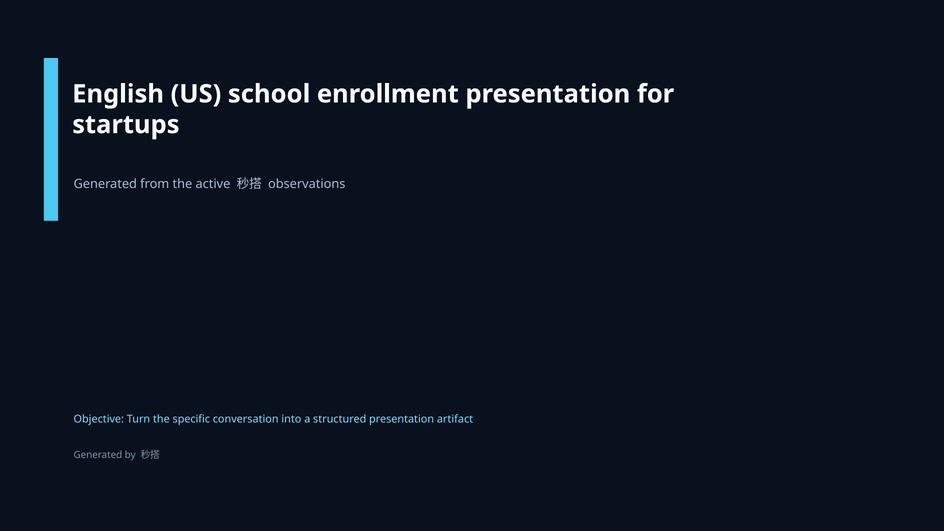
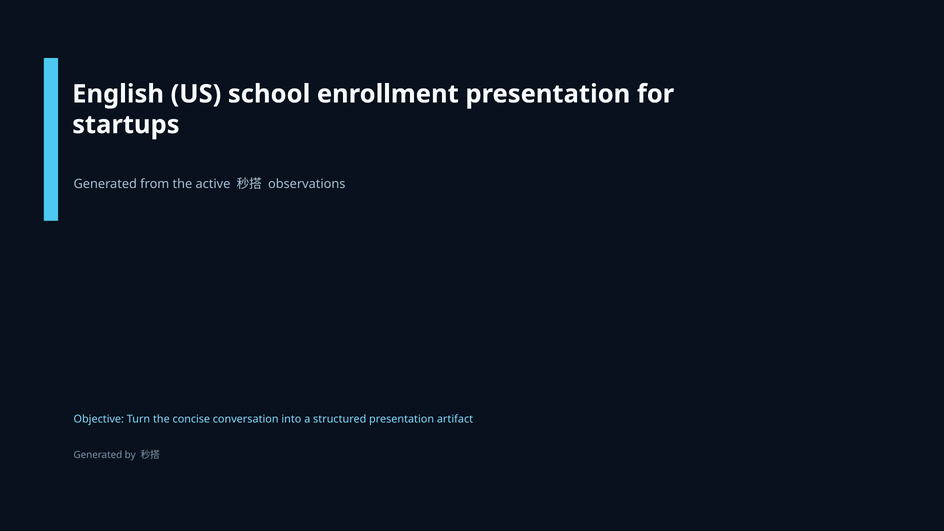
specific: specific -> concise
